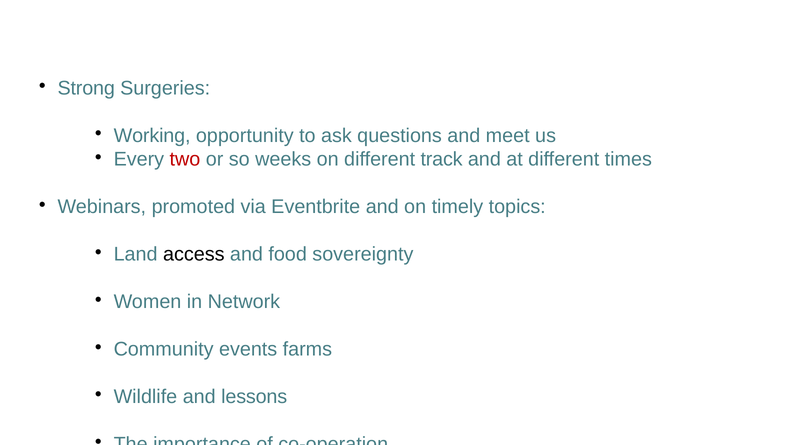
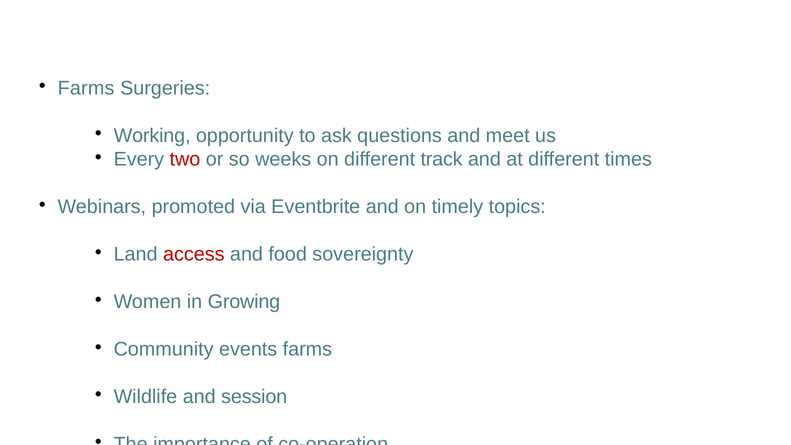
Strong at (86, 88): Strong -> Farms
access colour: black -> red
Network: Network -> Growing
lessons: lessons -> session
